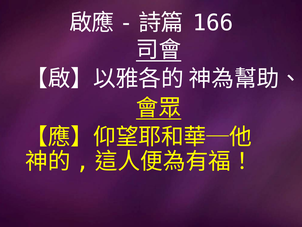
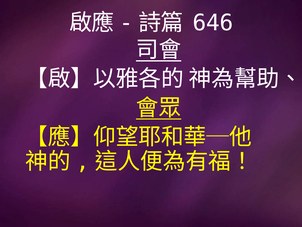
166: 166 -> 646
